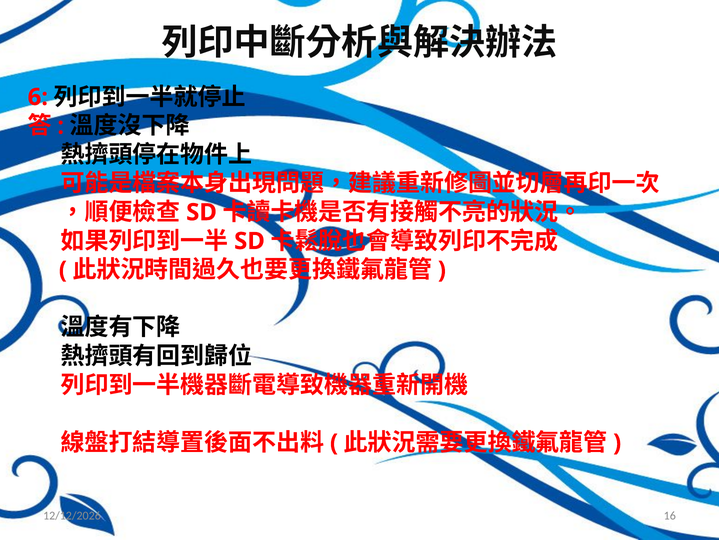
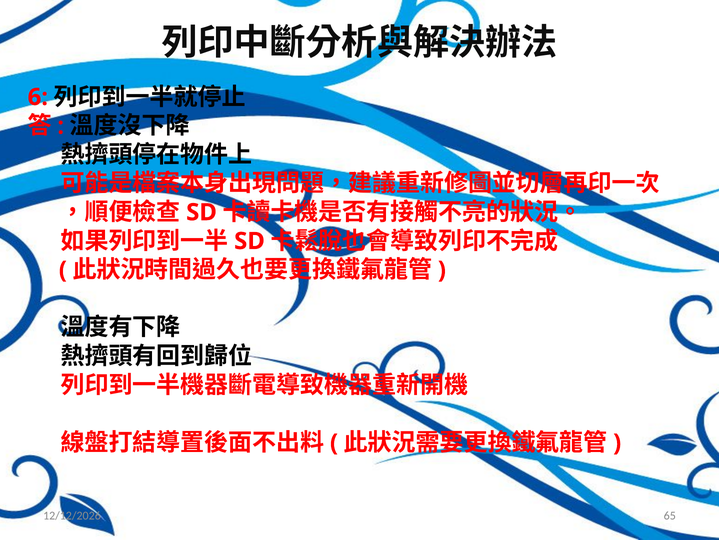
16: 16 -> 65
